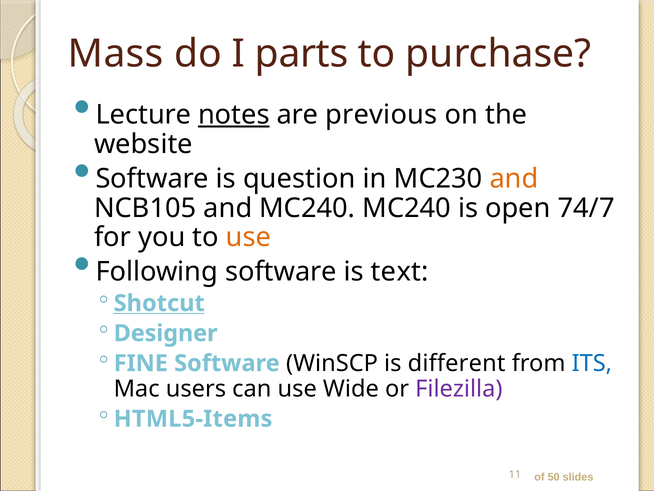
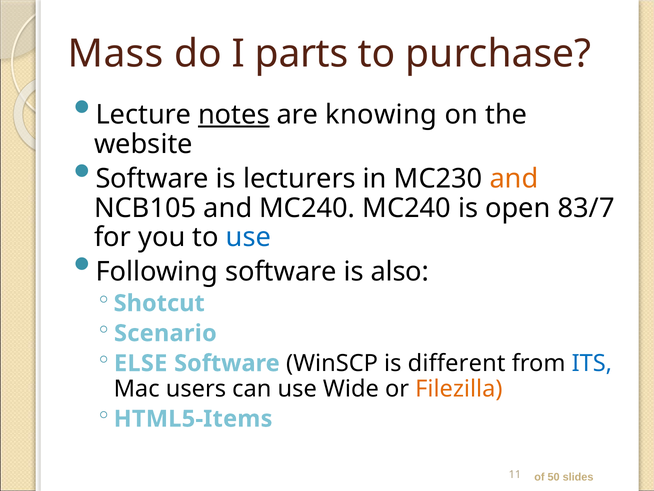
previous: previous -> knowing
question: question -> lecturers
74/7: 74/7 -> 83/7
use at (248, 237) colour: orange -> blue
text: text -> also
Shotcut underline: present -> none
Designer: Designer -> Scenario
FINE: FINE -> ELSE
Filezilla colour: purple -> orange
